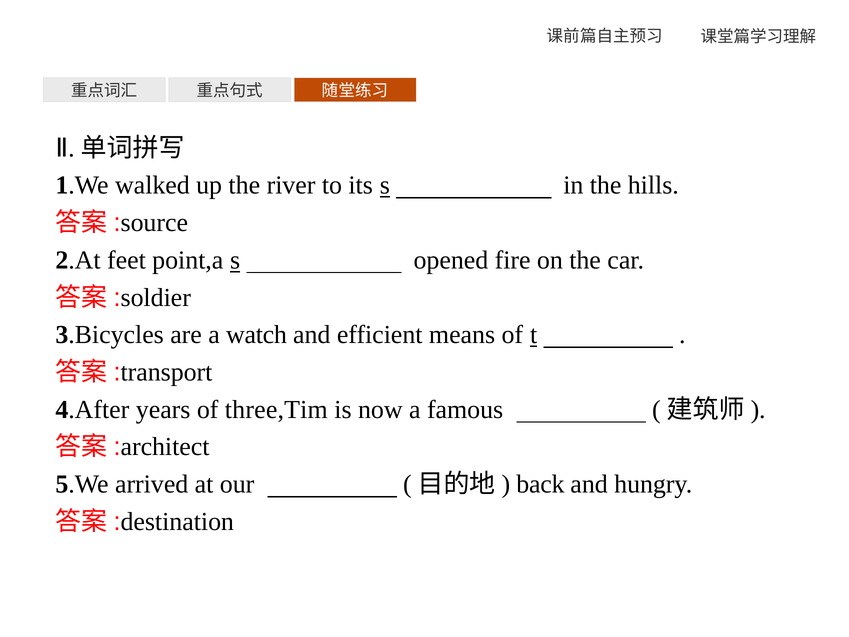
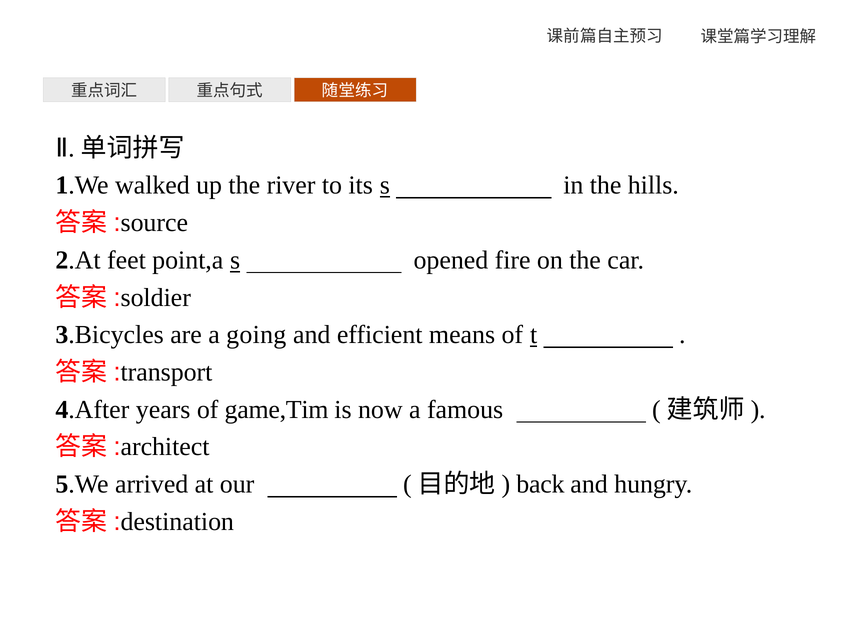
watch: watch -> going
three,Tim: three,Tim -> game,Tim
